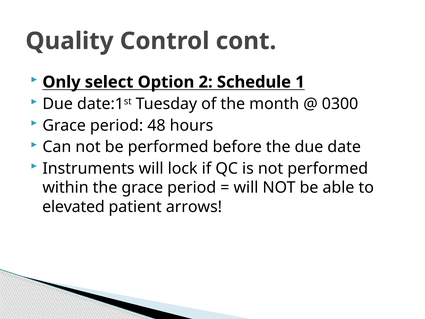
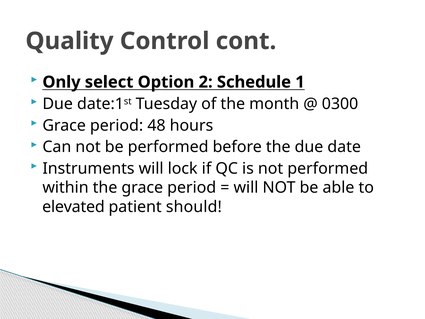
arrows: arrows -> should
